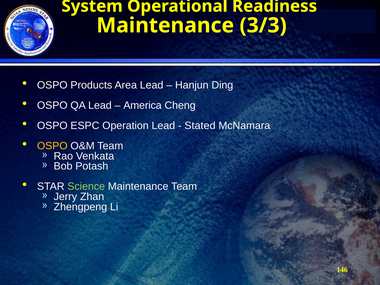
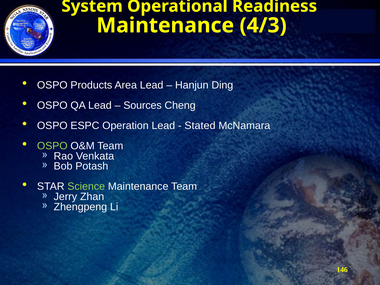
3/3: 3/3 -> 4/3
America: America -> Sources
OSPO at (52, 146) colour: yellow -> light green
